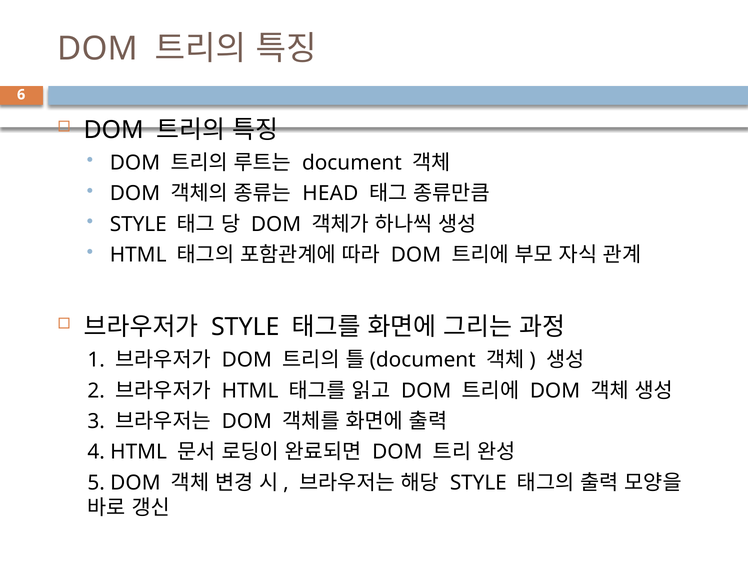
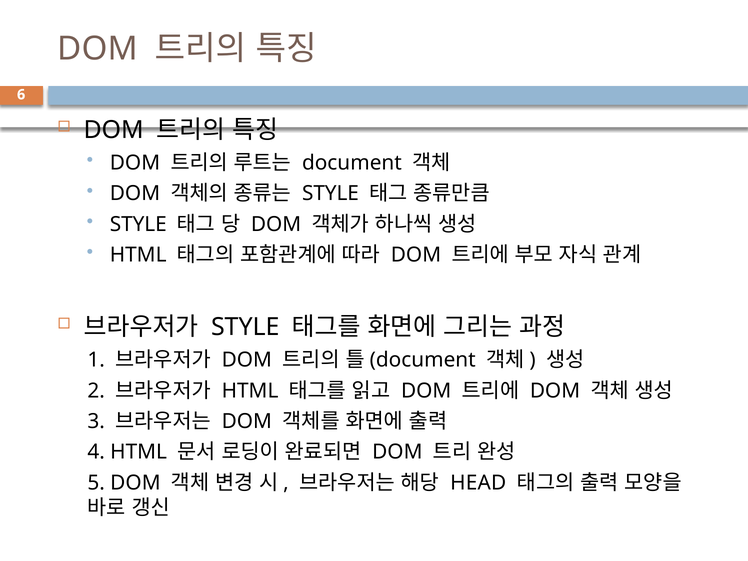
HEAD at (330, 194): HEAD -> STYLE
STYLE at (478, 483): STYLE -> HEAD
